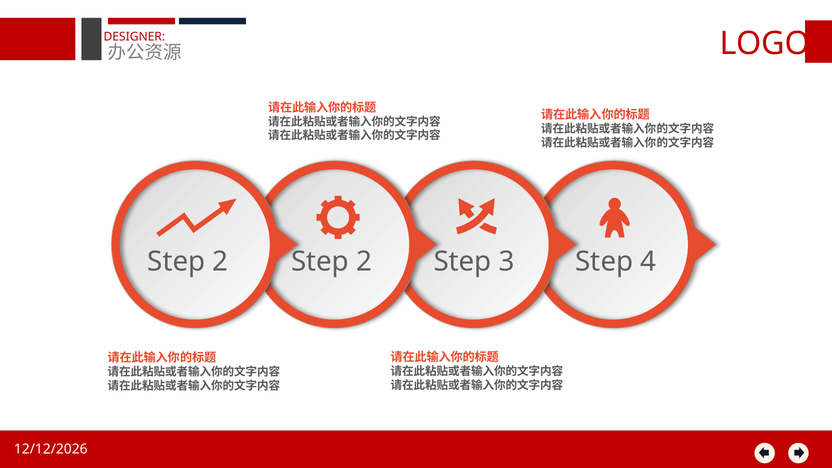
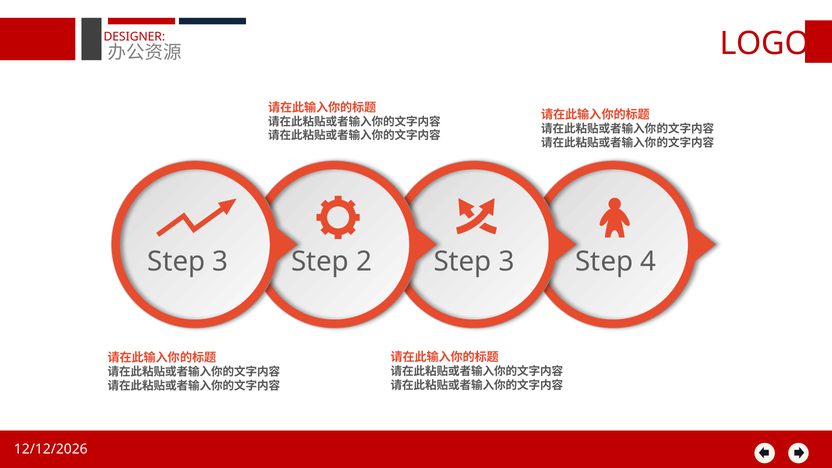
2 at (220, 261): 2 -> 3
